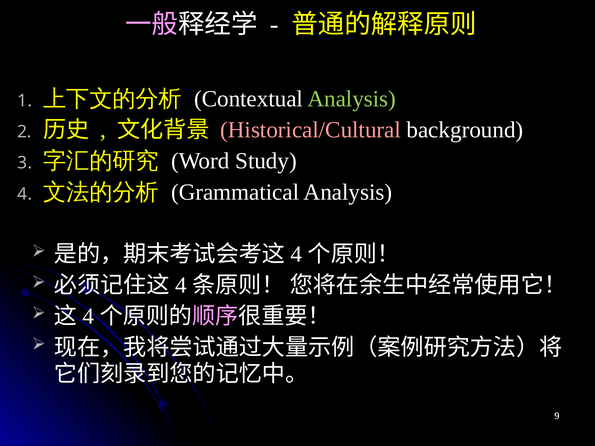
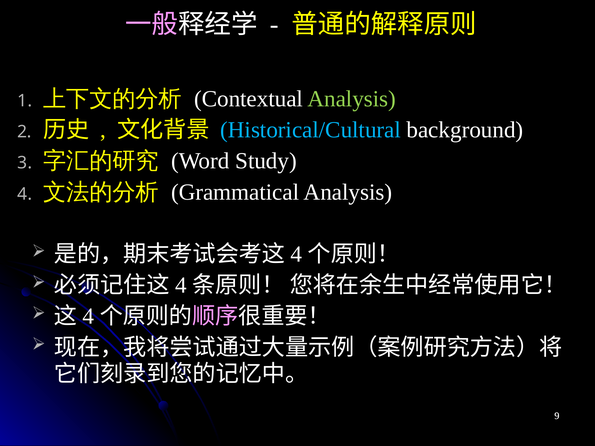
Historical/Cultural colour: pink -> light blue
